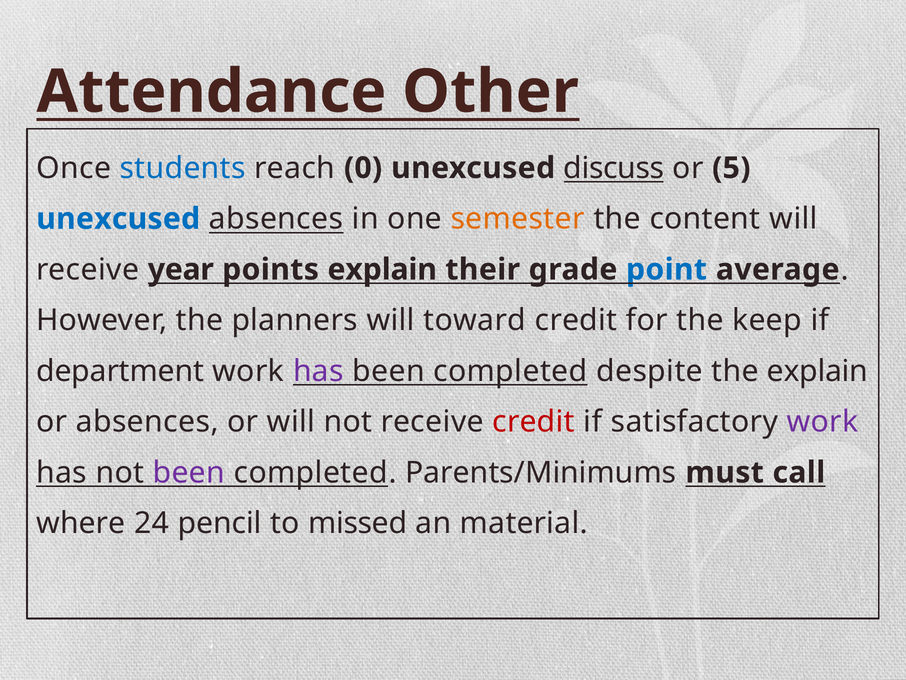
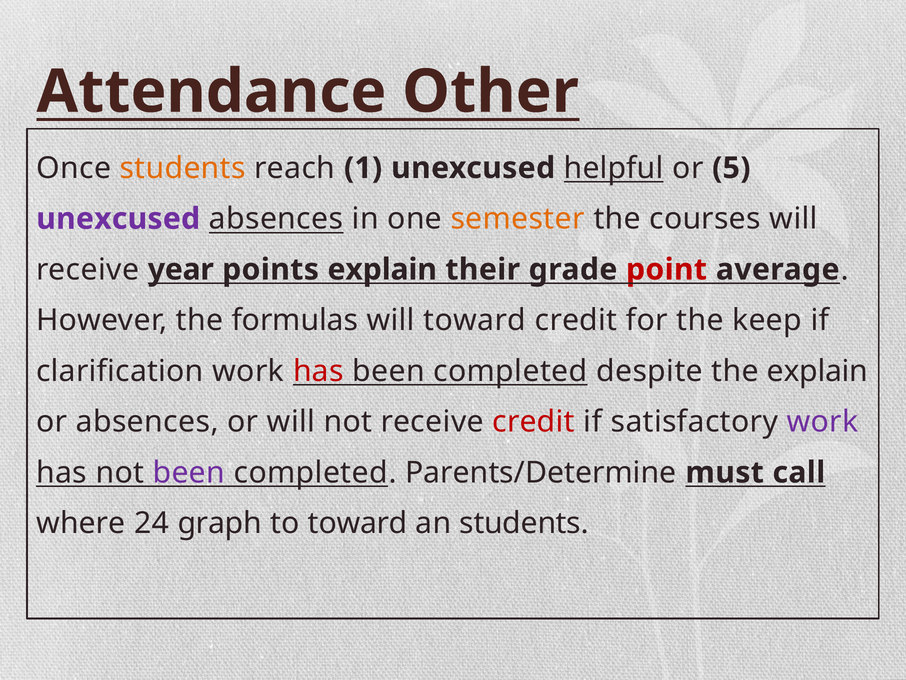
students at (183, 168) colour: blue -> orange
0: 0 -> 1
discuss: discuss -> helpful
unexcused at (118, 219) colour: blue -> purple
content: content -> courses
point colour: blue -> red
planners: planners -> formulas
department: department -> clarification
has at (318, 371) colour: purple -> red
Parents/Minimums: Parents/Minimums -> Parents/Determine
pencil: pencil -> graph
to missed: missed -> toward
an material: material -> students
